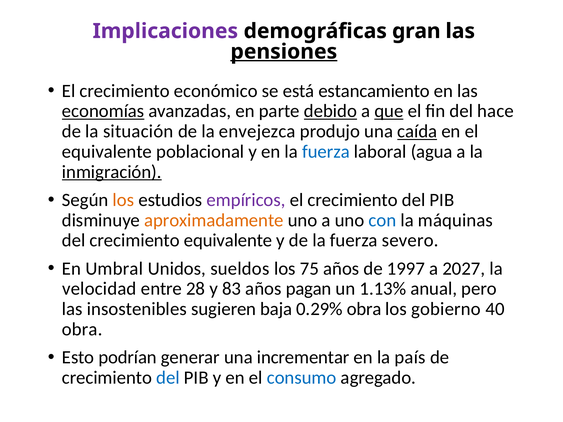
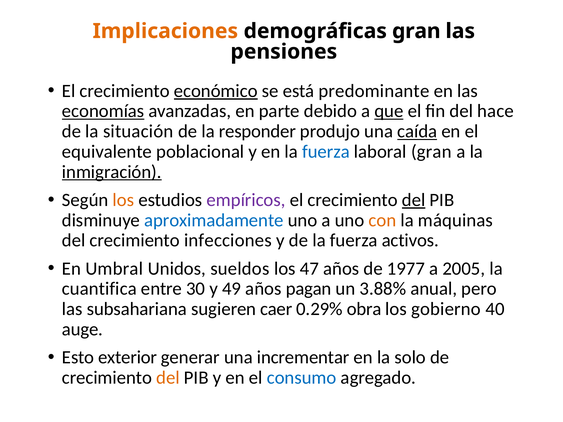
Implicaciones colour: purple -> orange
pensiones underline: present -> none
económico underline: none -> present
estancamiento: estancamiento -> predominante
debido underline: present -> none
envejezca: envejezca -> responder
laboral agua: agua -> gran
del at (414, 200) underline: none -> present
aproximadamente colour: orange -> blue
con colour: blue -> orange
crecimiento equivalente: equivalente -> infecciones
severo: severo -> activos
75: 75 -> 47
1997: 1997 -> 1977
2027: 2027 -> 2005
velocidad: velocidad -> cuantifica
28: 28 -> 30
83: 83 -> 49
1.13%: 1.13% -> 3.88%
insostenibles: insostenibles -> subsahariana
baja: baja -> caer
obra at (82, 329): obra -> auge
podrían: podrían -> exterior
país: país -> solo
del at (168, 378) colour: blue -> orange
